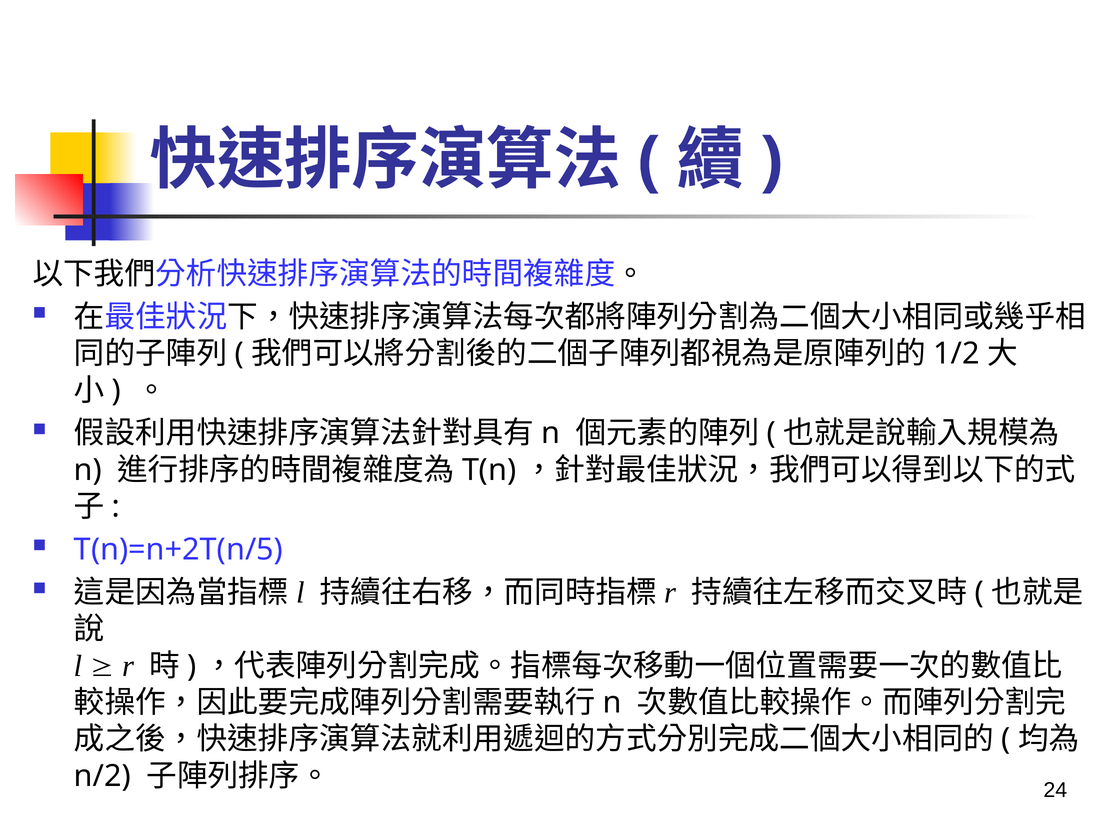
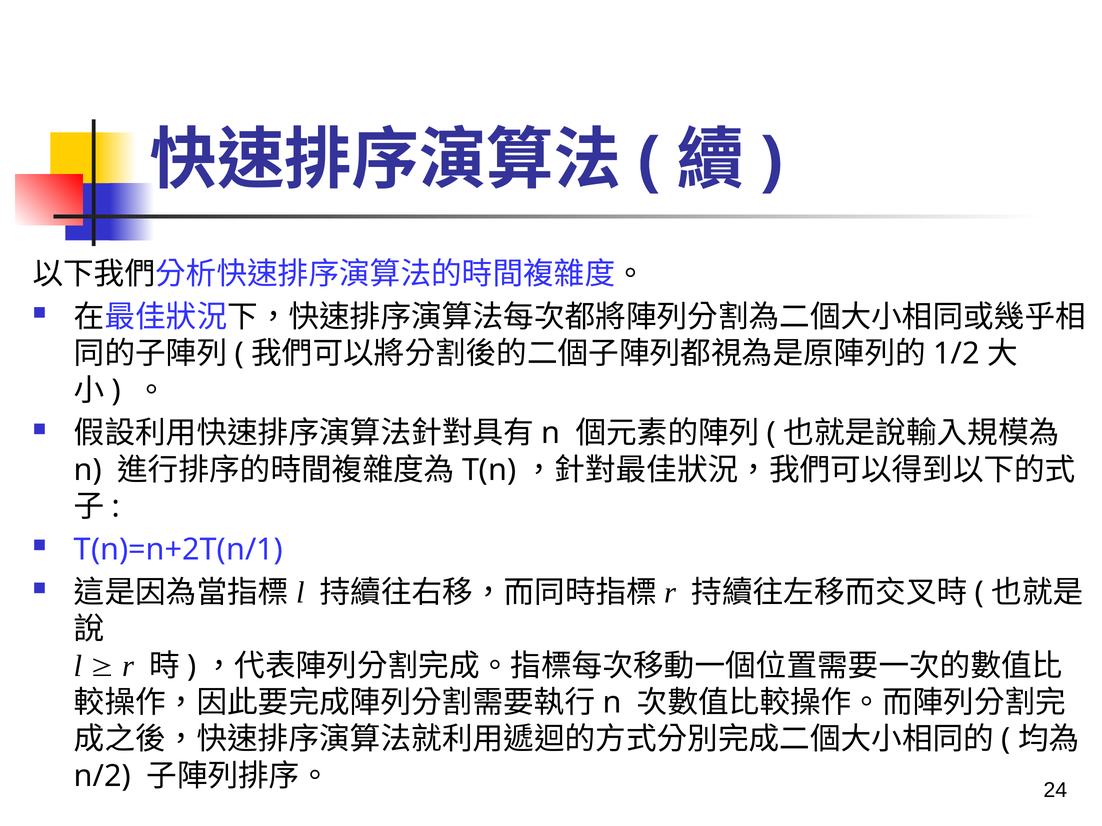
T(n)=n+2T(n/5: T(n)=n+2T(n/5 -> T(n)=n+2T(n/1
